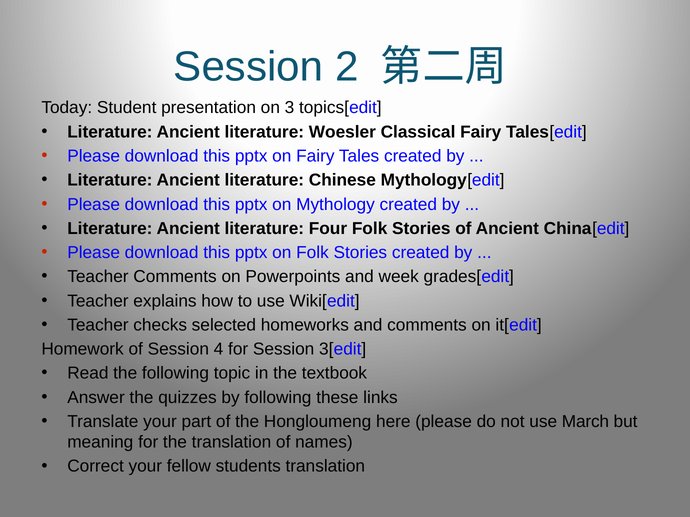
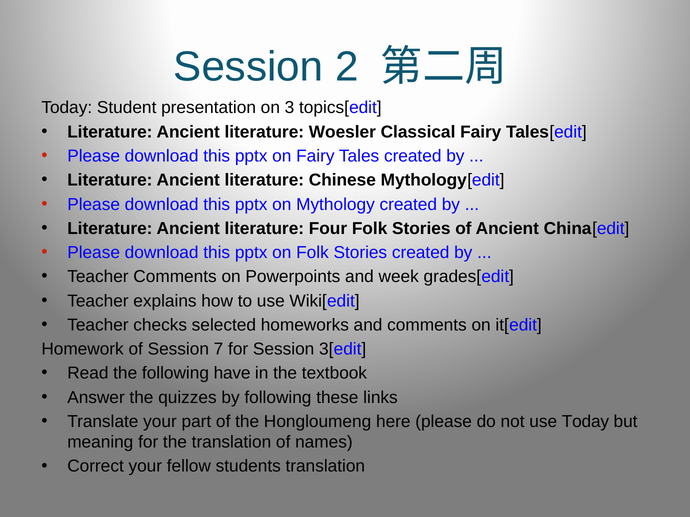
4: 4 -> 7
topic: topic -> have
use March: March -> Today
